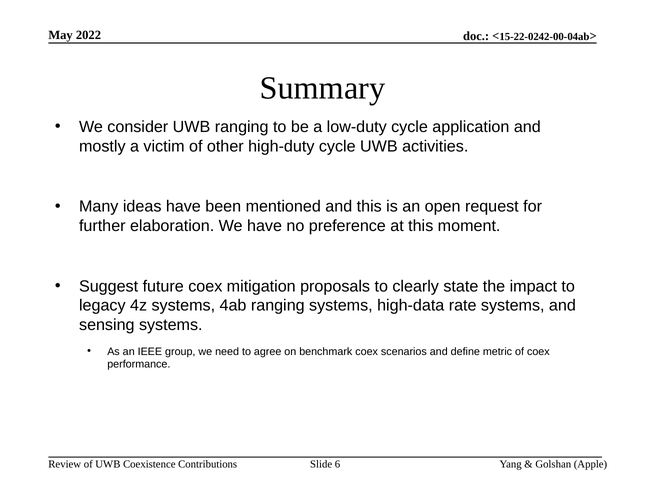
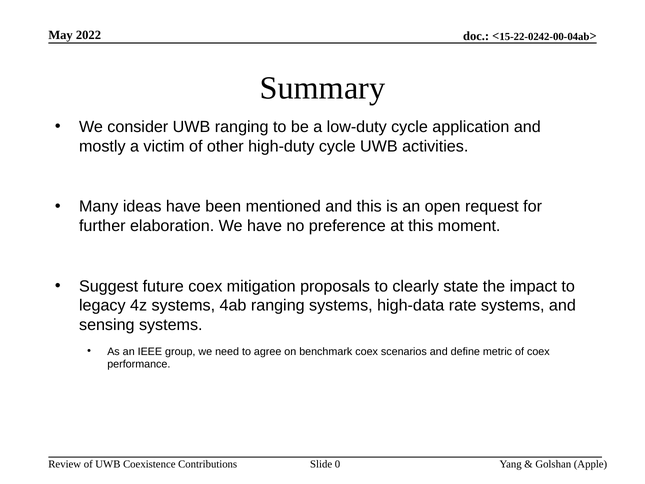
6: 6 -> 0
